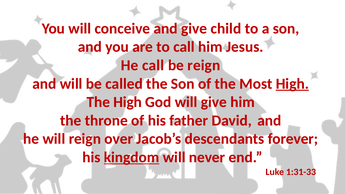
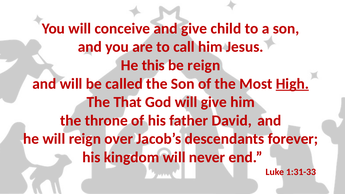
He call: call -> this
The High: High -> That
kingdom underline: present -> none
